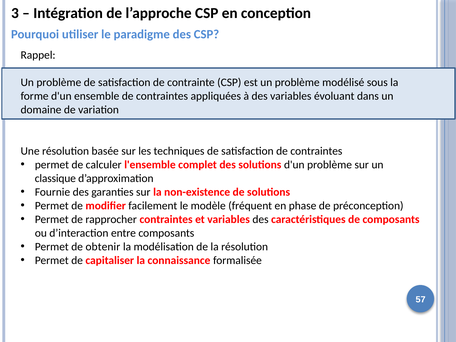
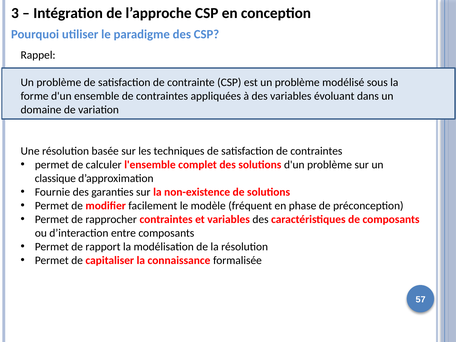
obtenir: obtenir -> rapport
